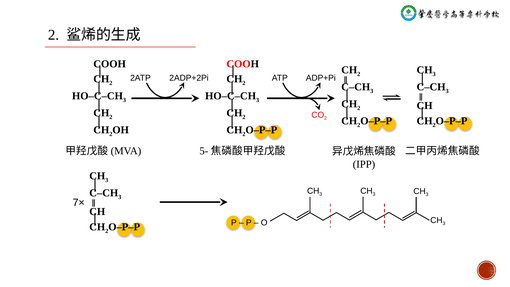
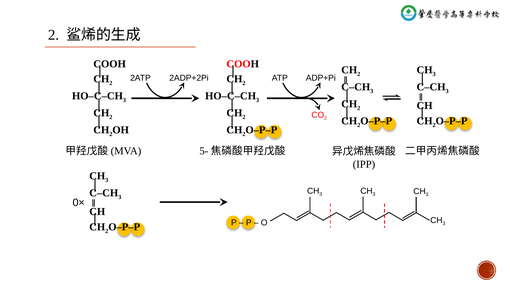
7×: 7× -> 0×
